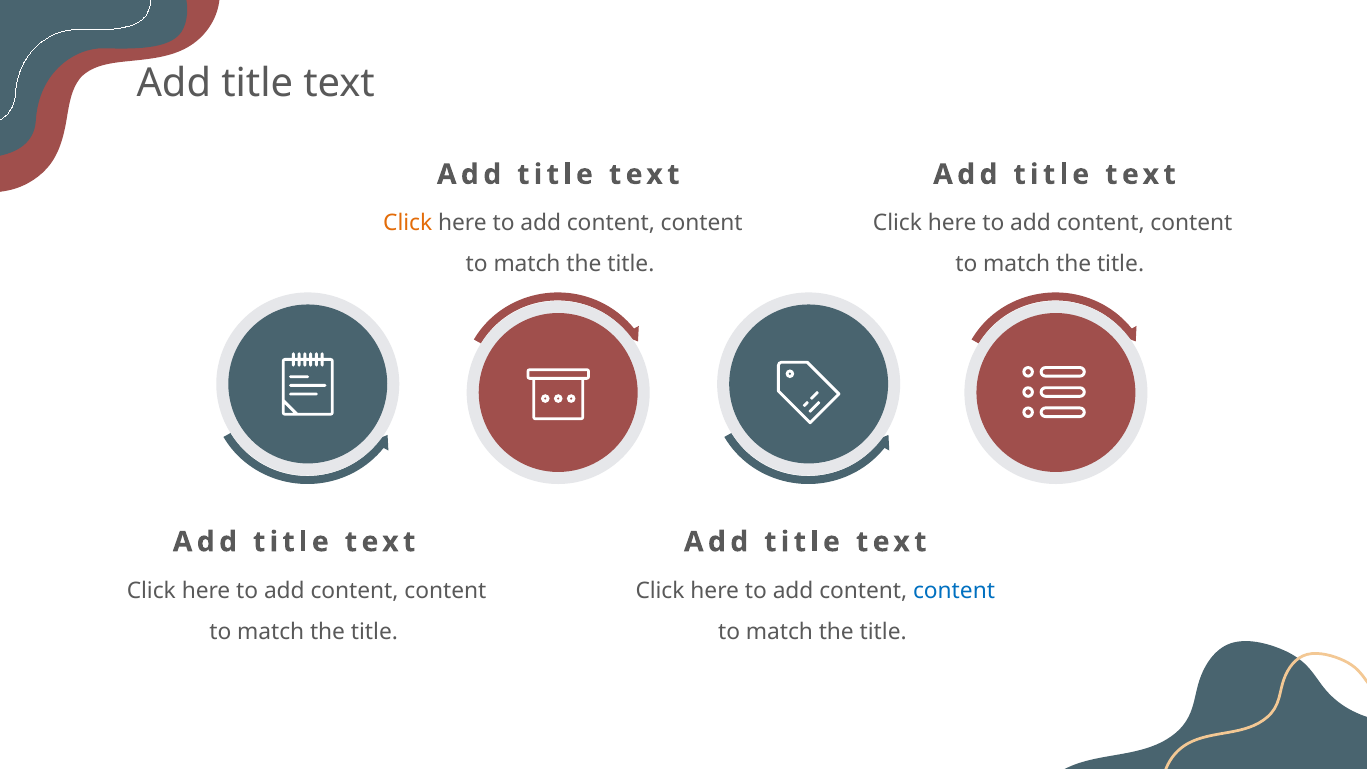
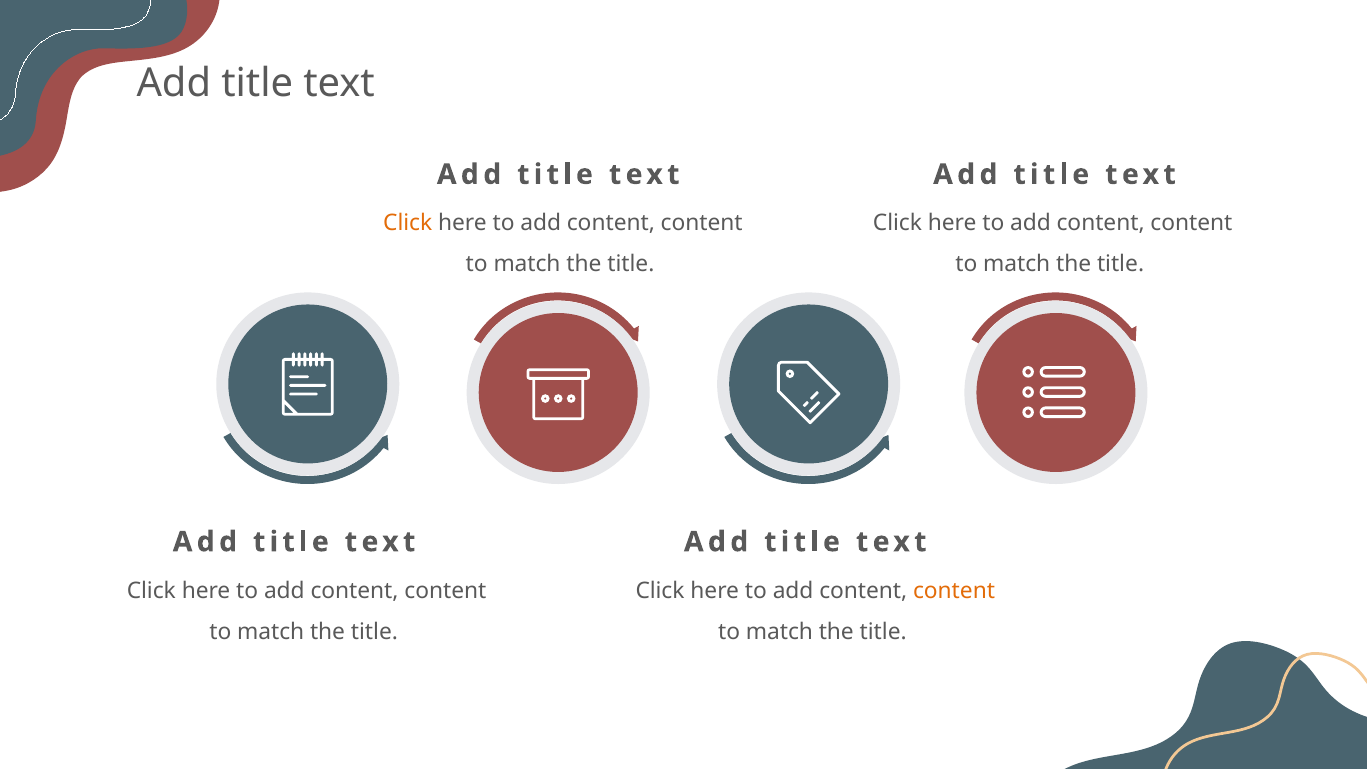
content at (954, 591) colour: blue -> orange
